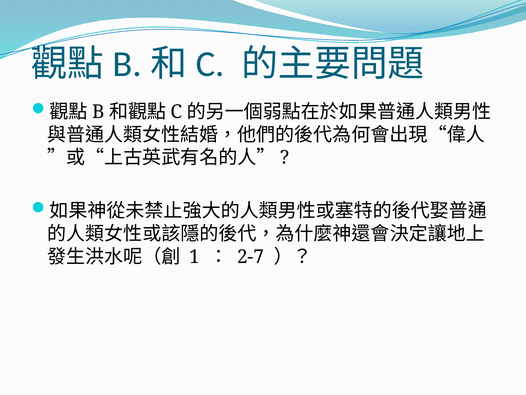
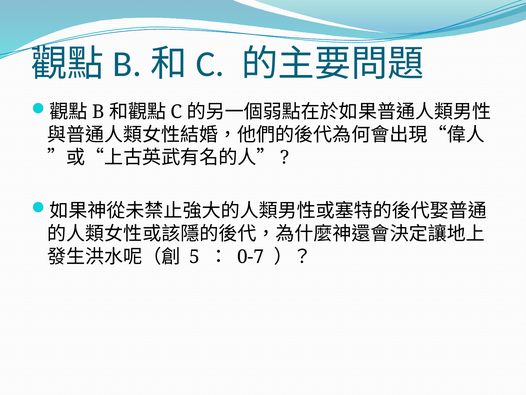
1: 1 -> 5
2-7: 2-7 -> 0-7
